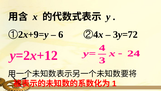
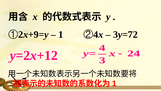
6 at (61, 34): 6 -> 1
